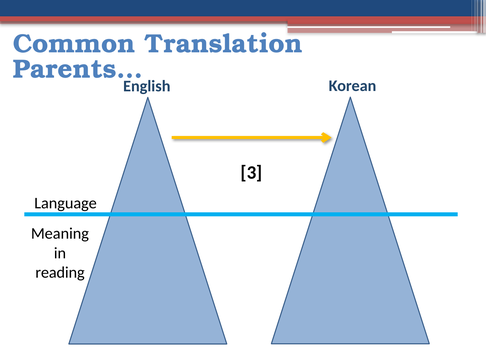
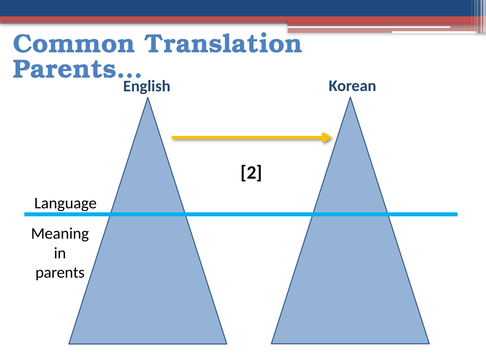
3: 3 -> 2
reading: reading -> parents
